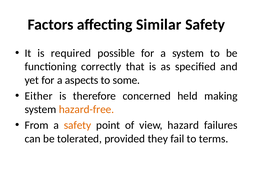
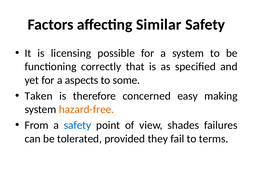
required: required -> licensing
Either: Either -> Taken
held: held -> easy
safety at (78, 125) colour: orange -> blue
hazard: hazard -> shades
